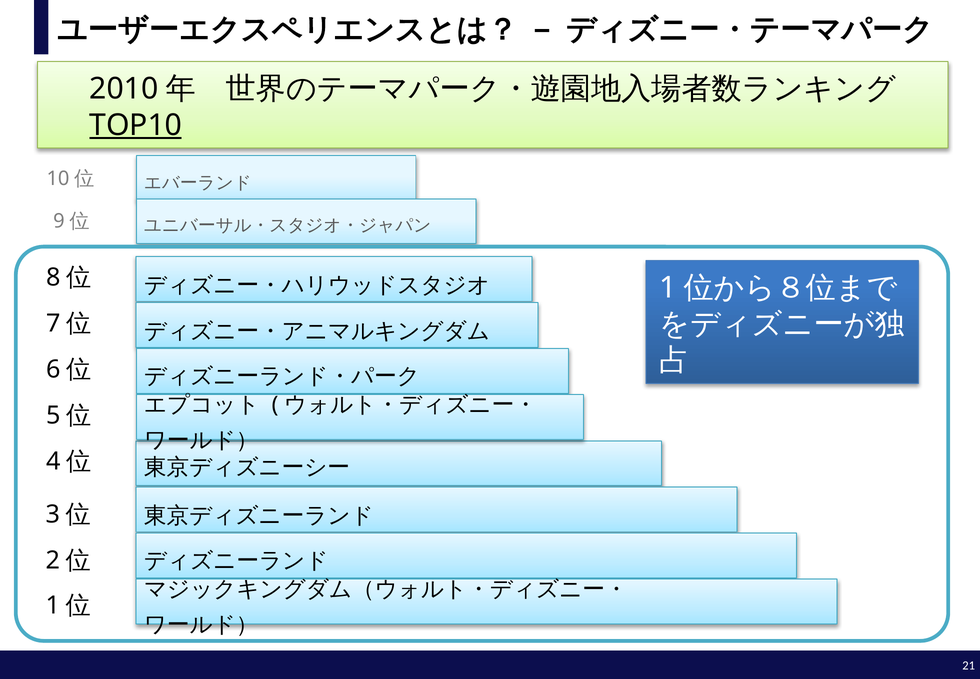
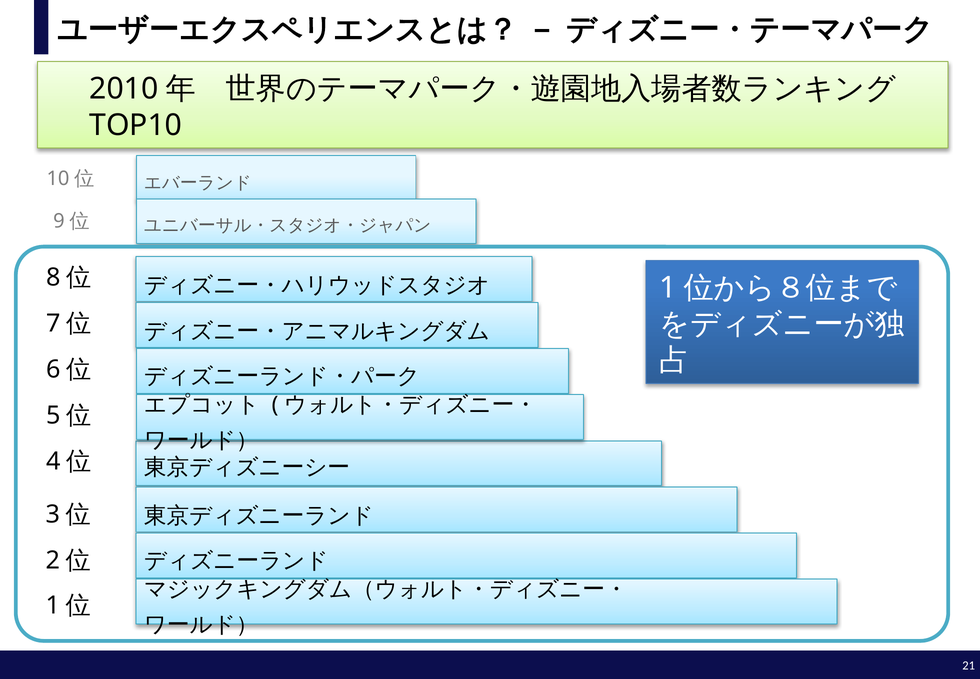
TOP10 underline: present -> none
